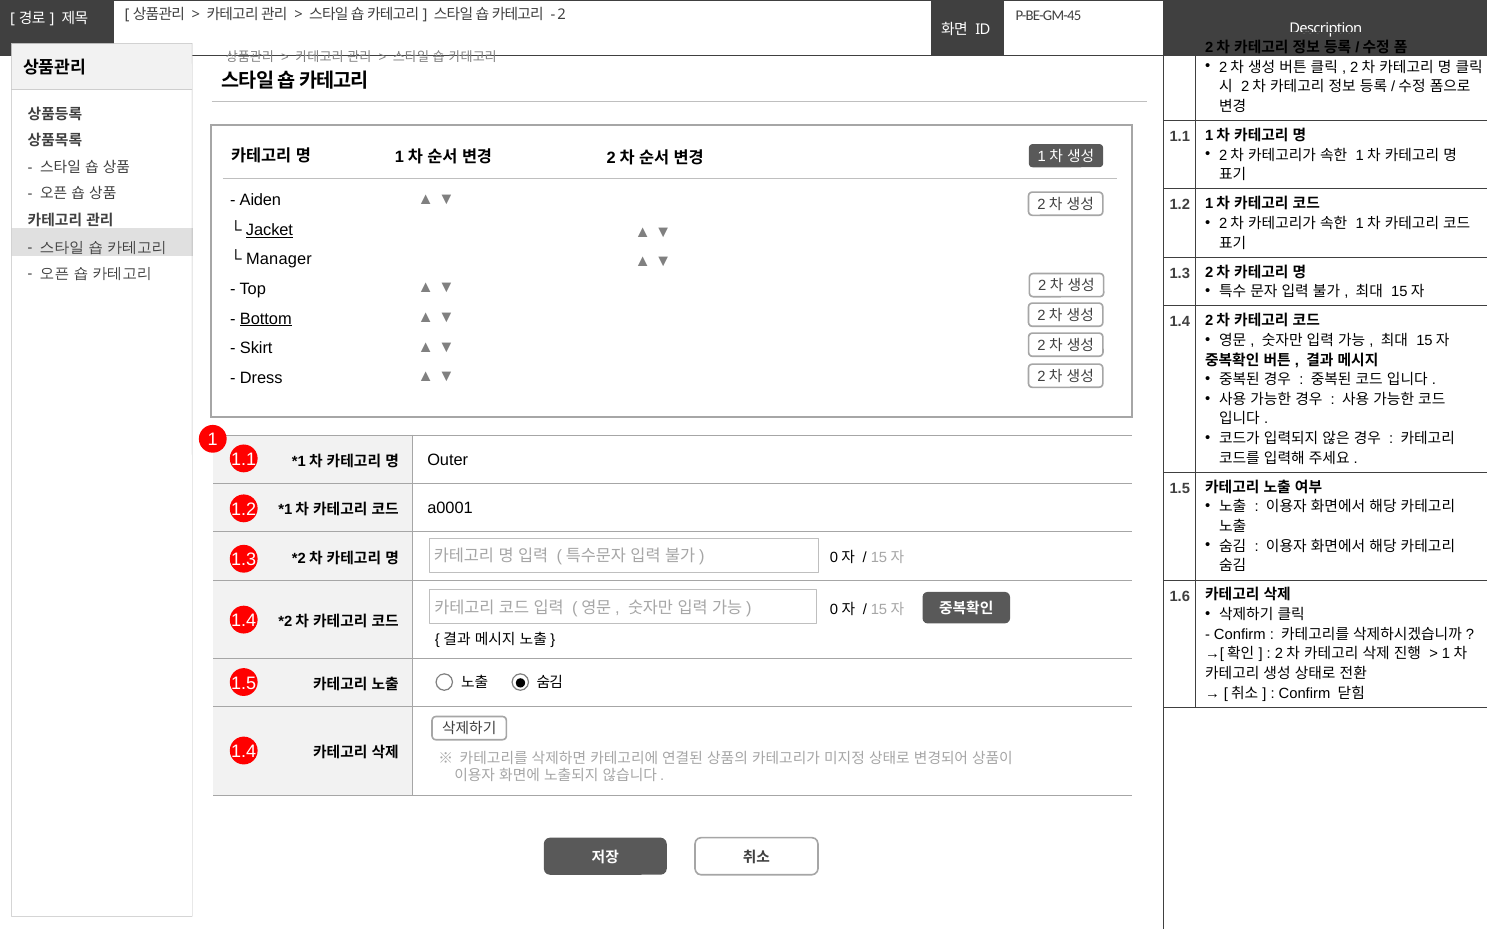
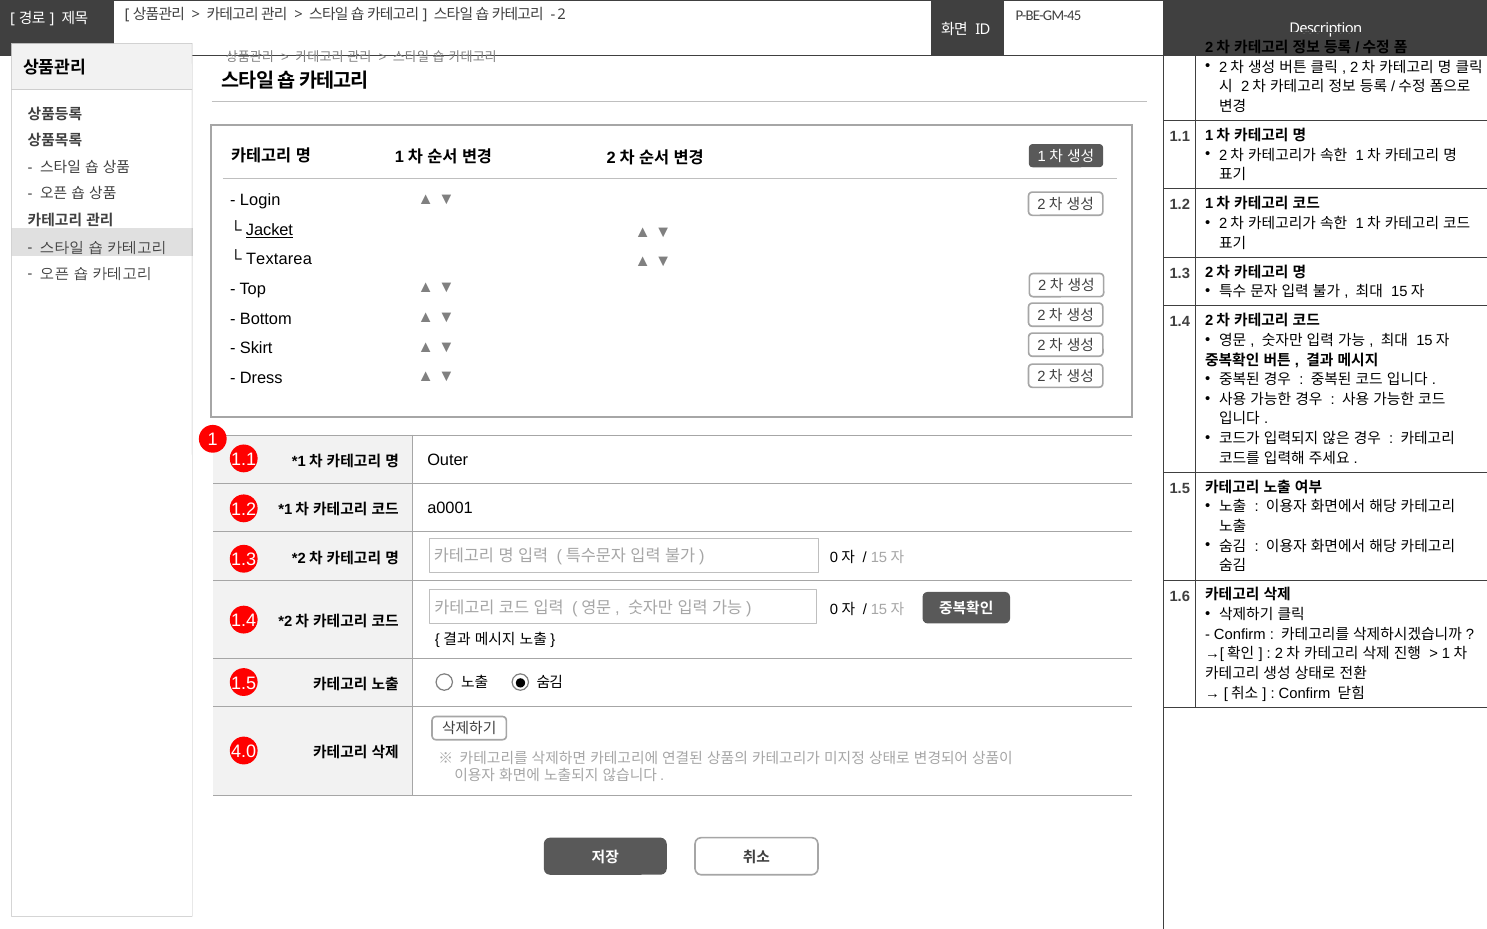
Aiden: Aiden -> Login
Manager: Manager -> Textarea
Bottom underline: present -> none
1.4 at (244, 752): 1.4 -> 4.0
